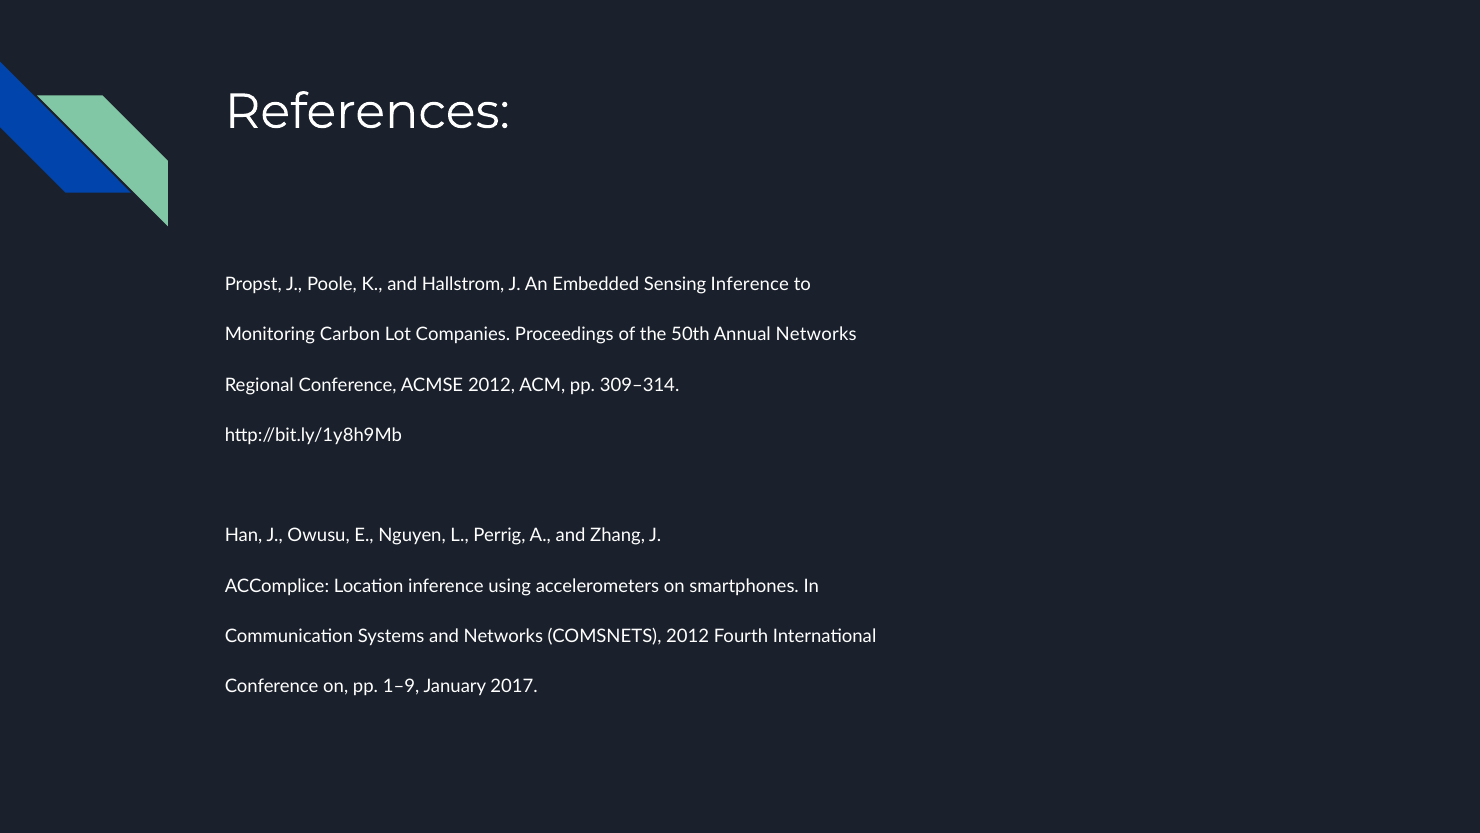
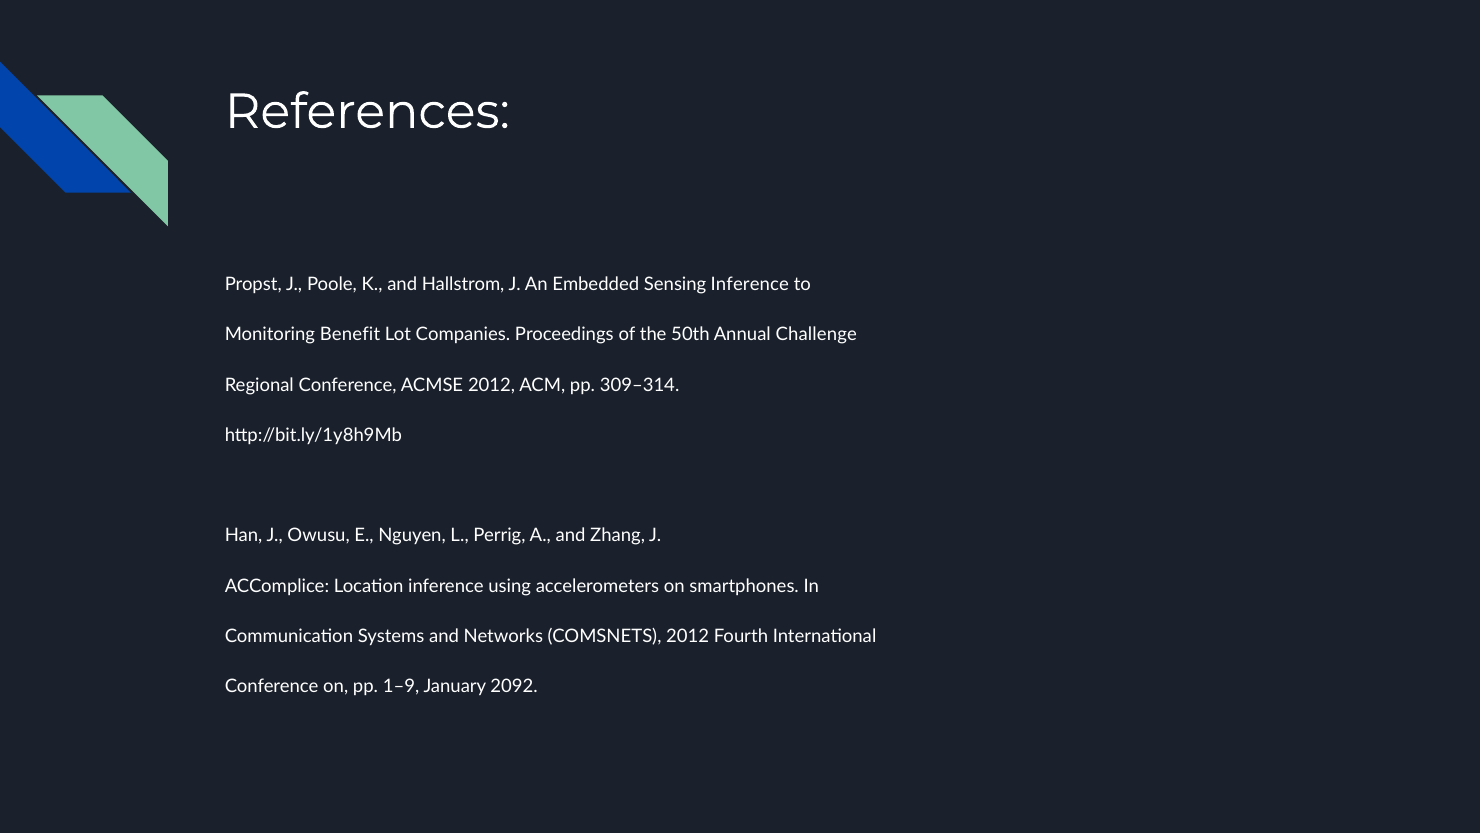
Carbon: Carbon -> Benefit
Annual Networks: Networks -> Challenge
2017: 2017 -> 2092
